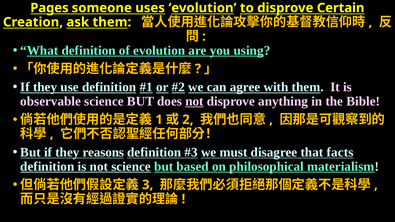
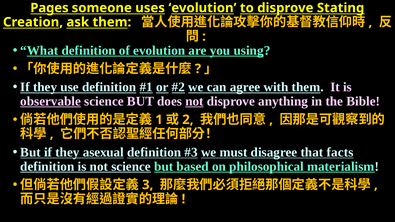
Certain: Certain -> Stating
observable underline: none -> present
reasons: reasons -> asexual
